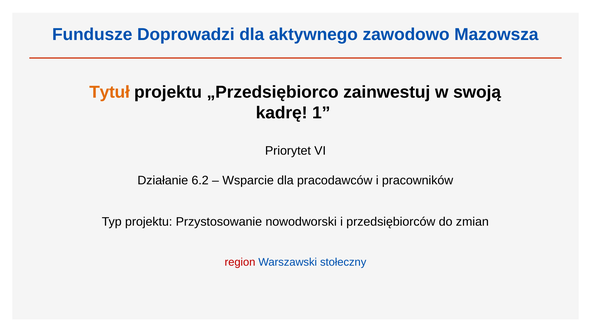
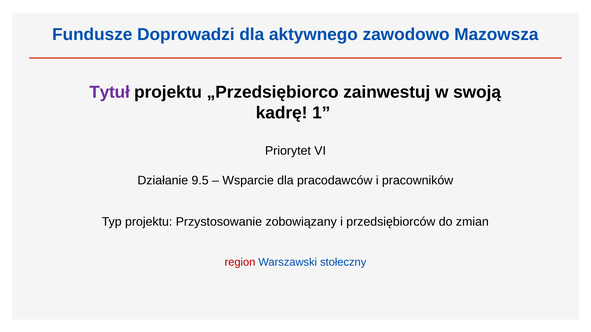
Tytuł colour: orange -> purple
6.2: 6.2 -> 9.5
nowodworski: nowodworski -> zobowiązany
